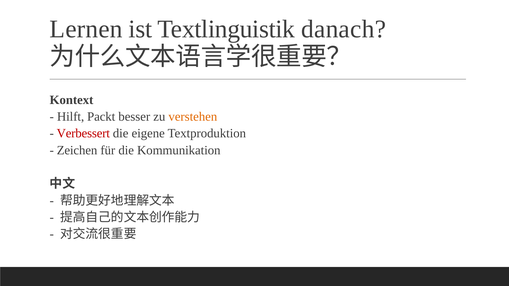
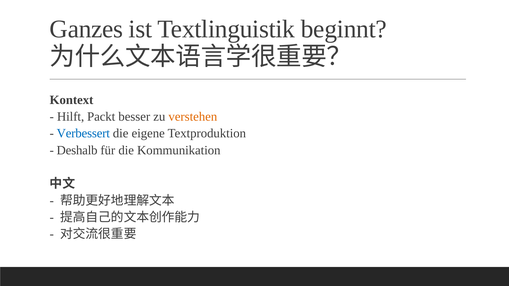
Lernen: Lernen -> Ganzes
danach: danach -> beginnt
Verbessert colour: red -> blue
Zeichen: Zeichen -> Deshalb
